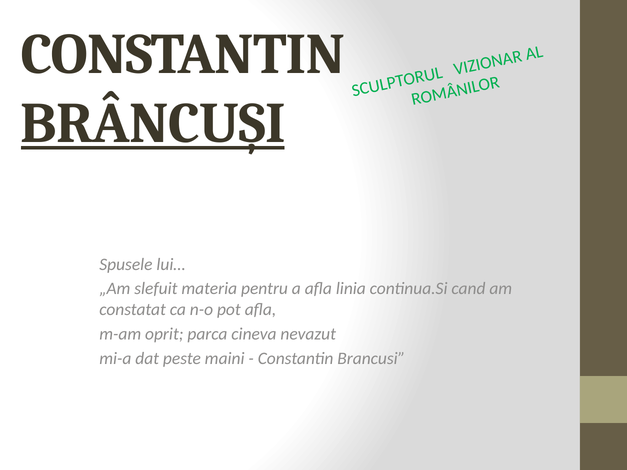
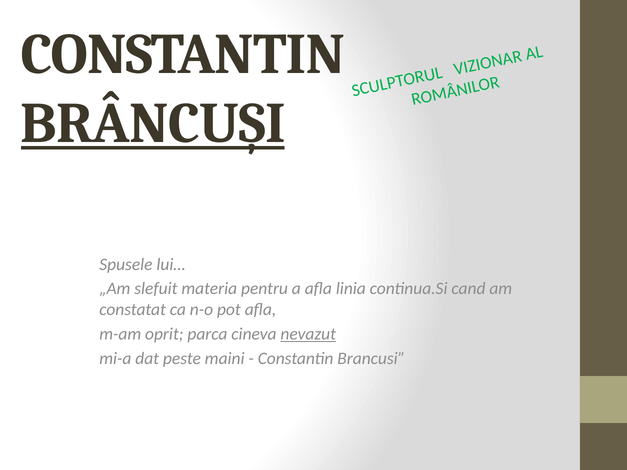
nevazut underline: none -> present
